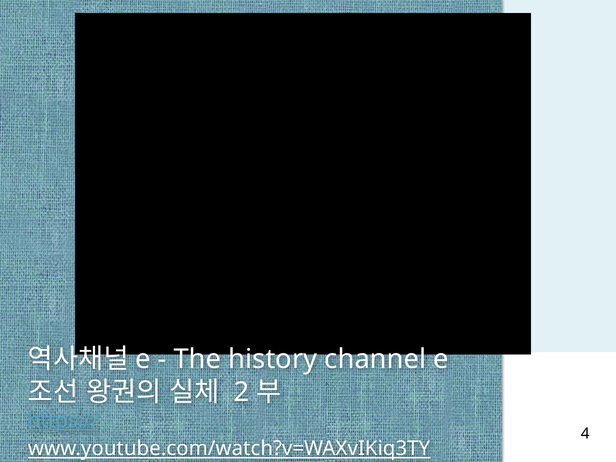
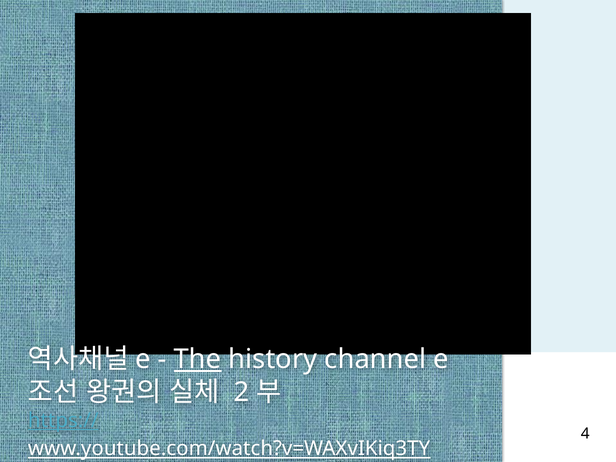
The underline: none -> present
